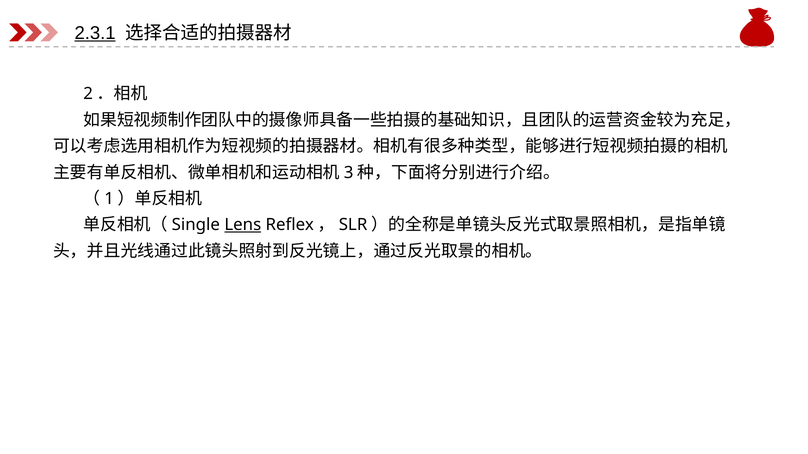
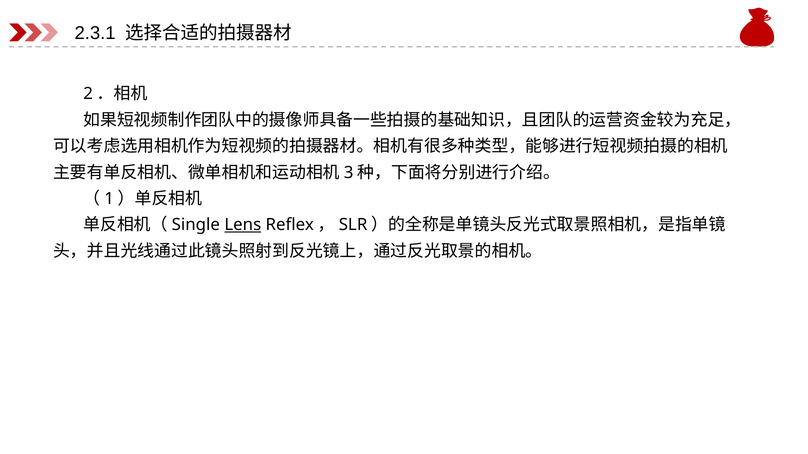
2.3.1 underline: present -> none
